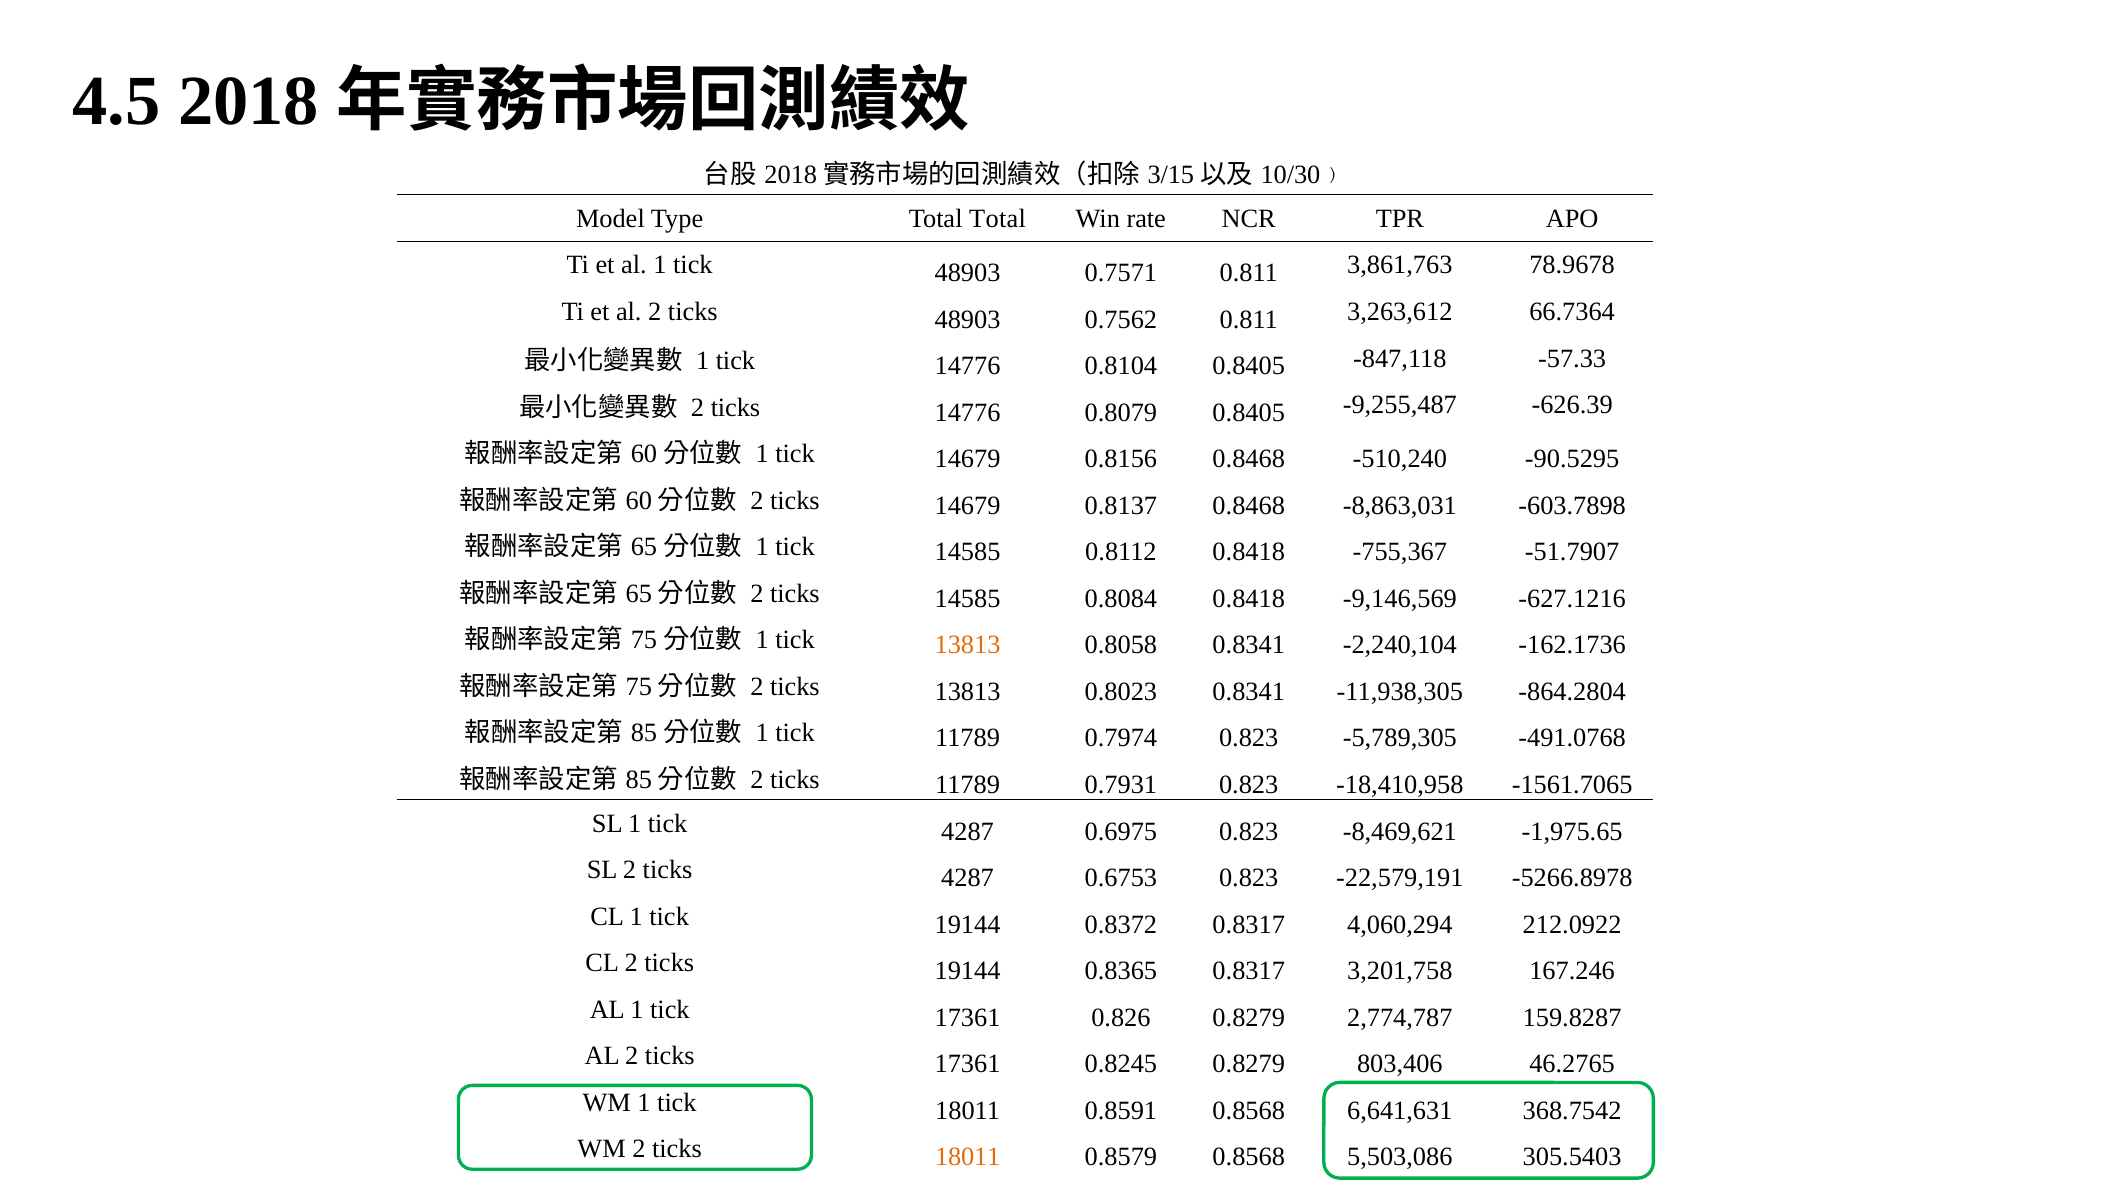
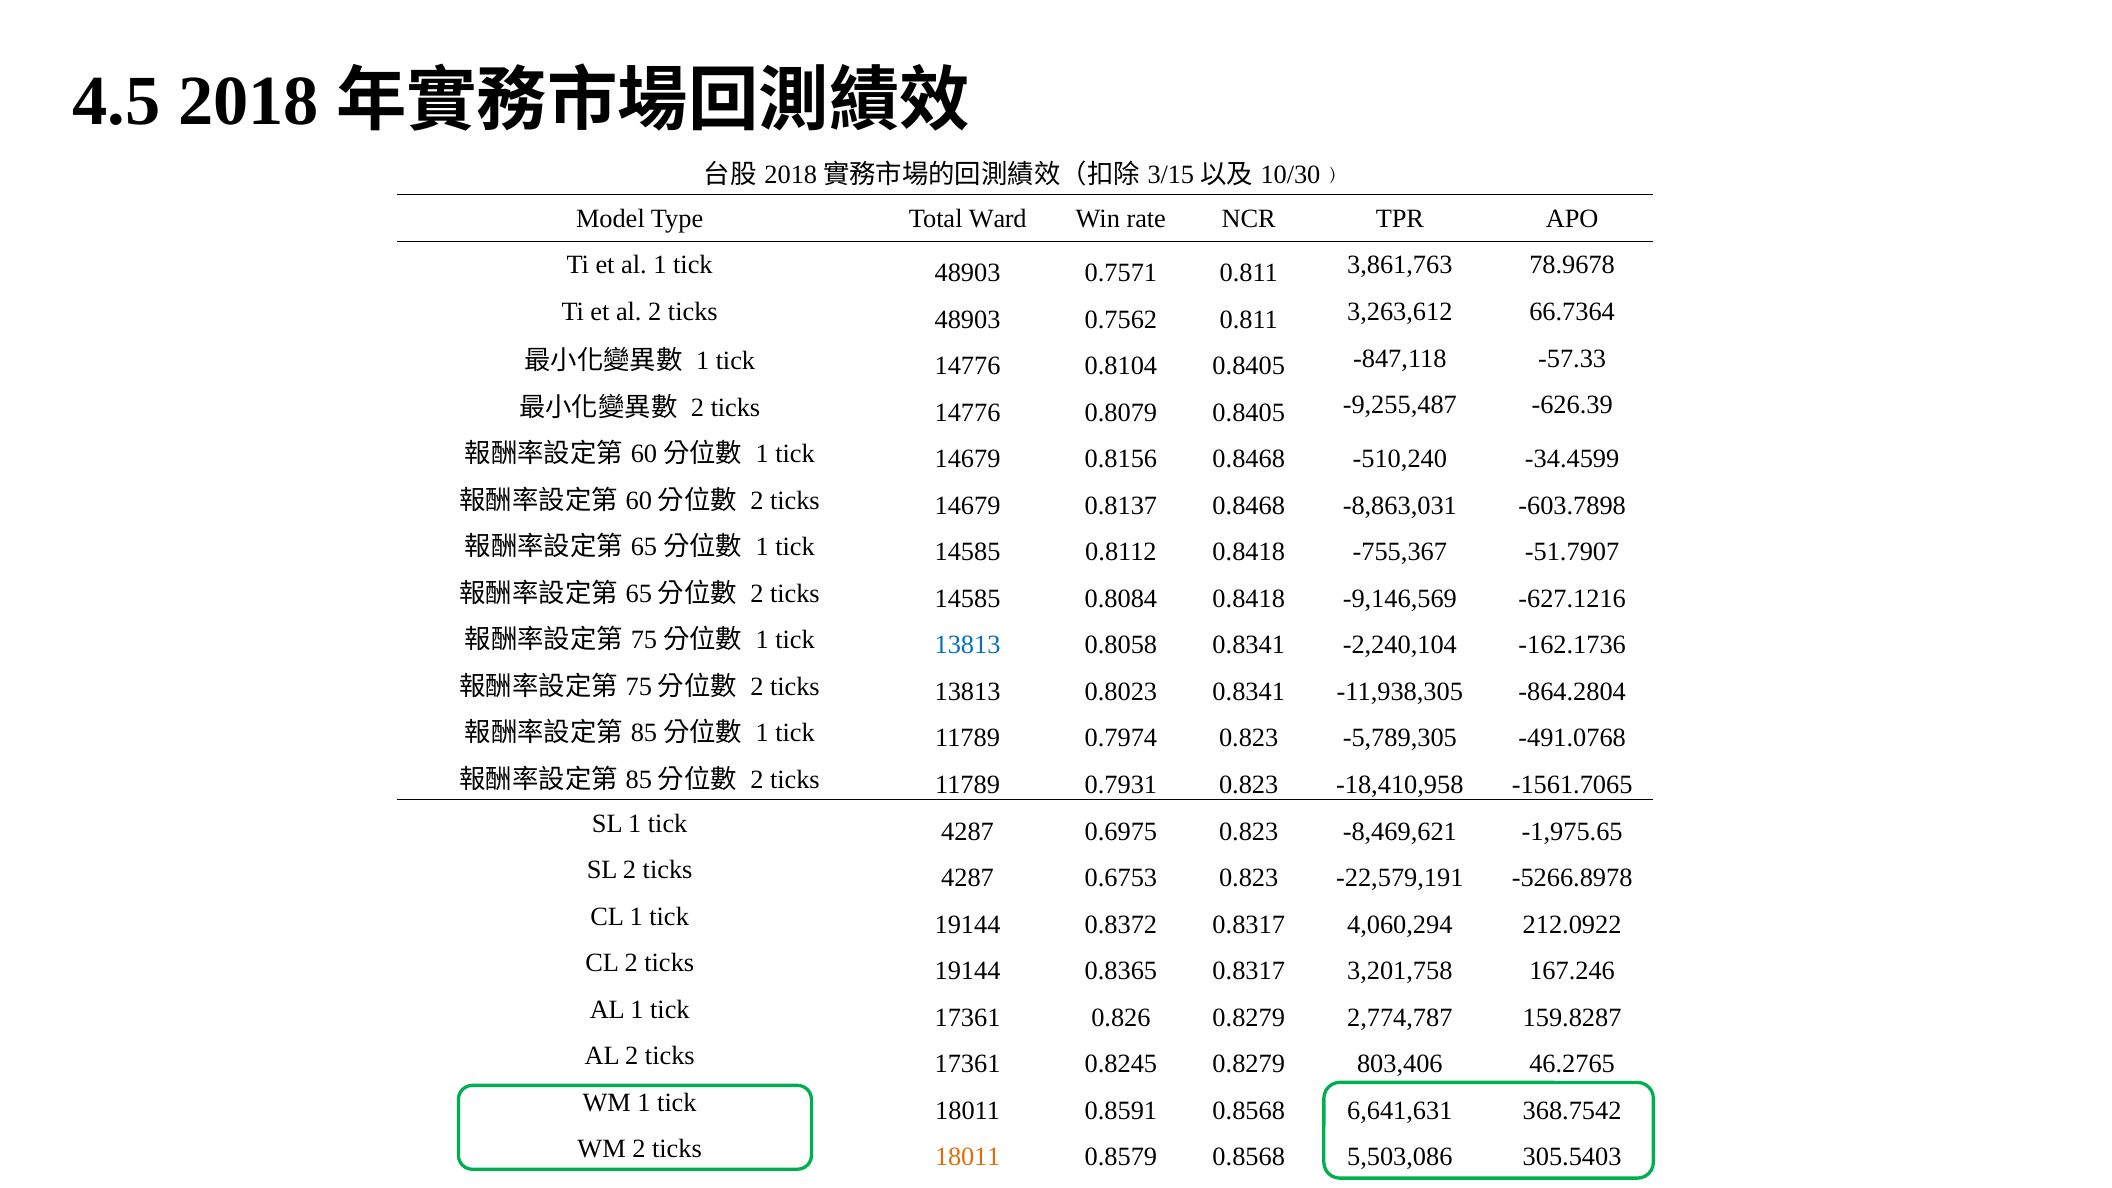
Total Total: Total -> Ward
-90.5295: -90.5295 -> -34.4599
13813 at (968, 645) colour: orange -> blue
